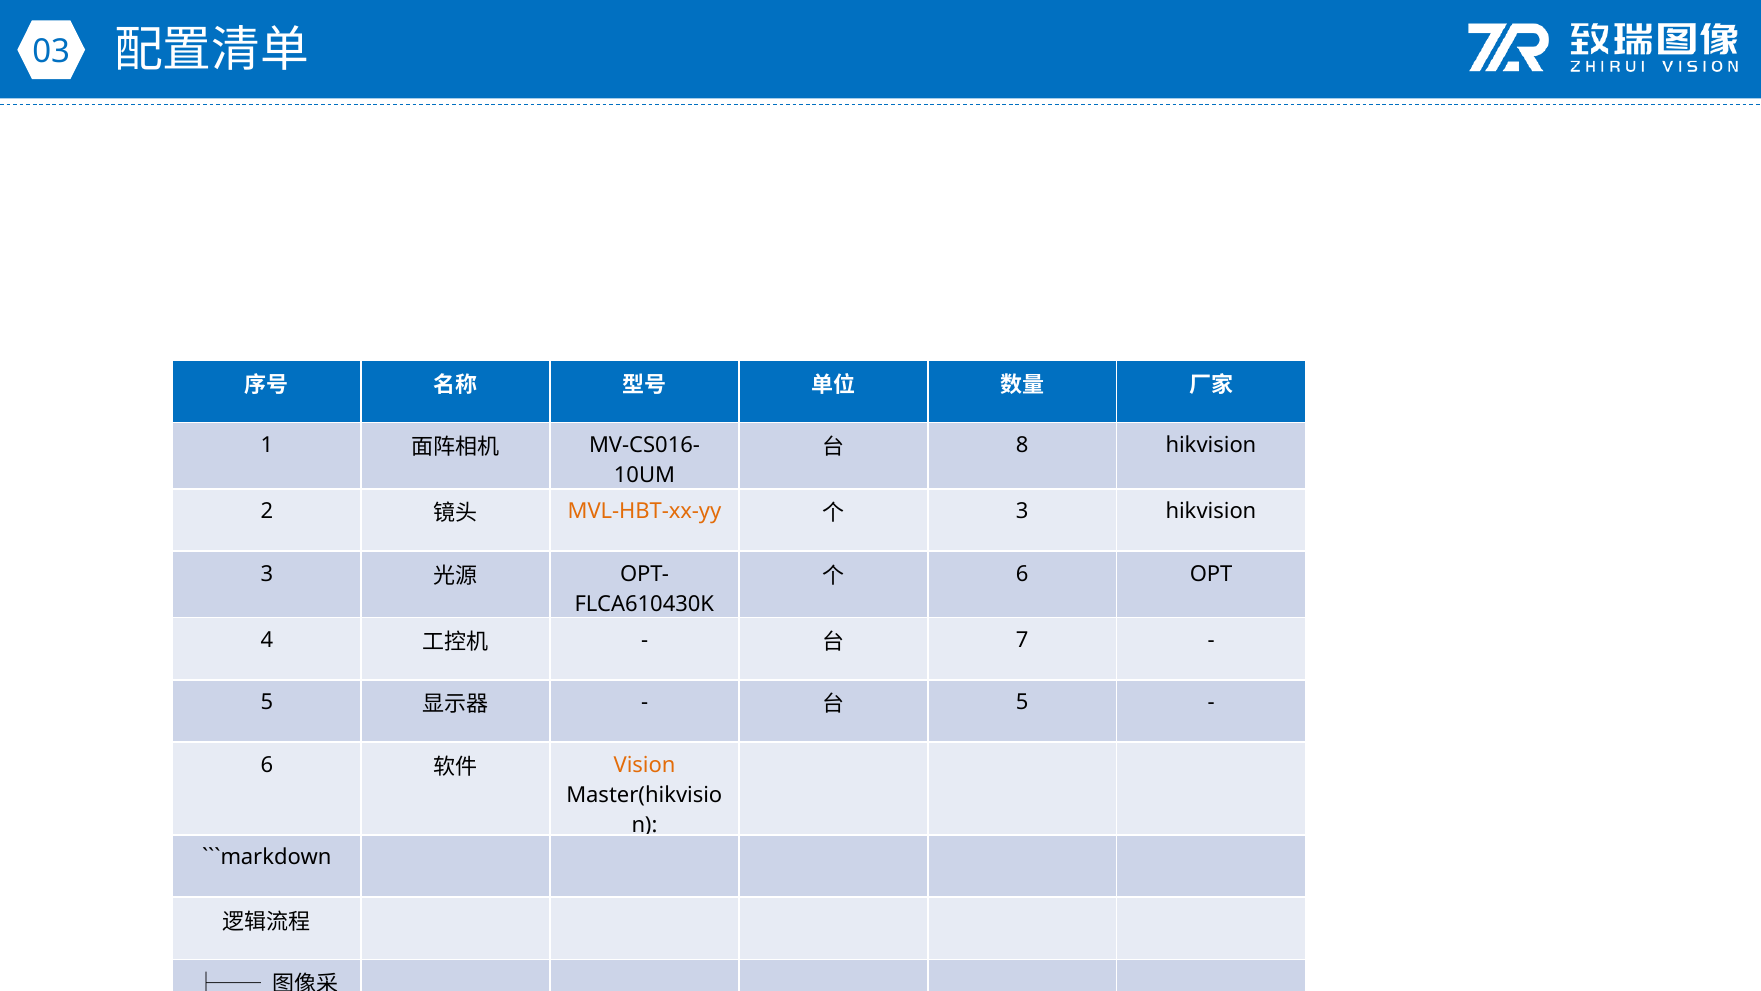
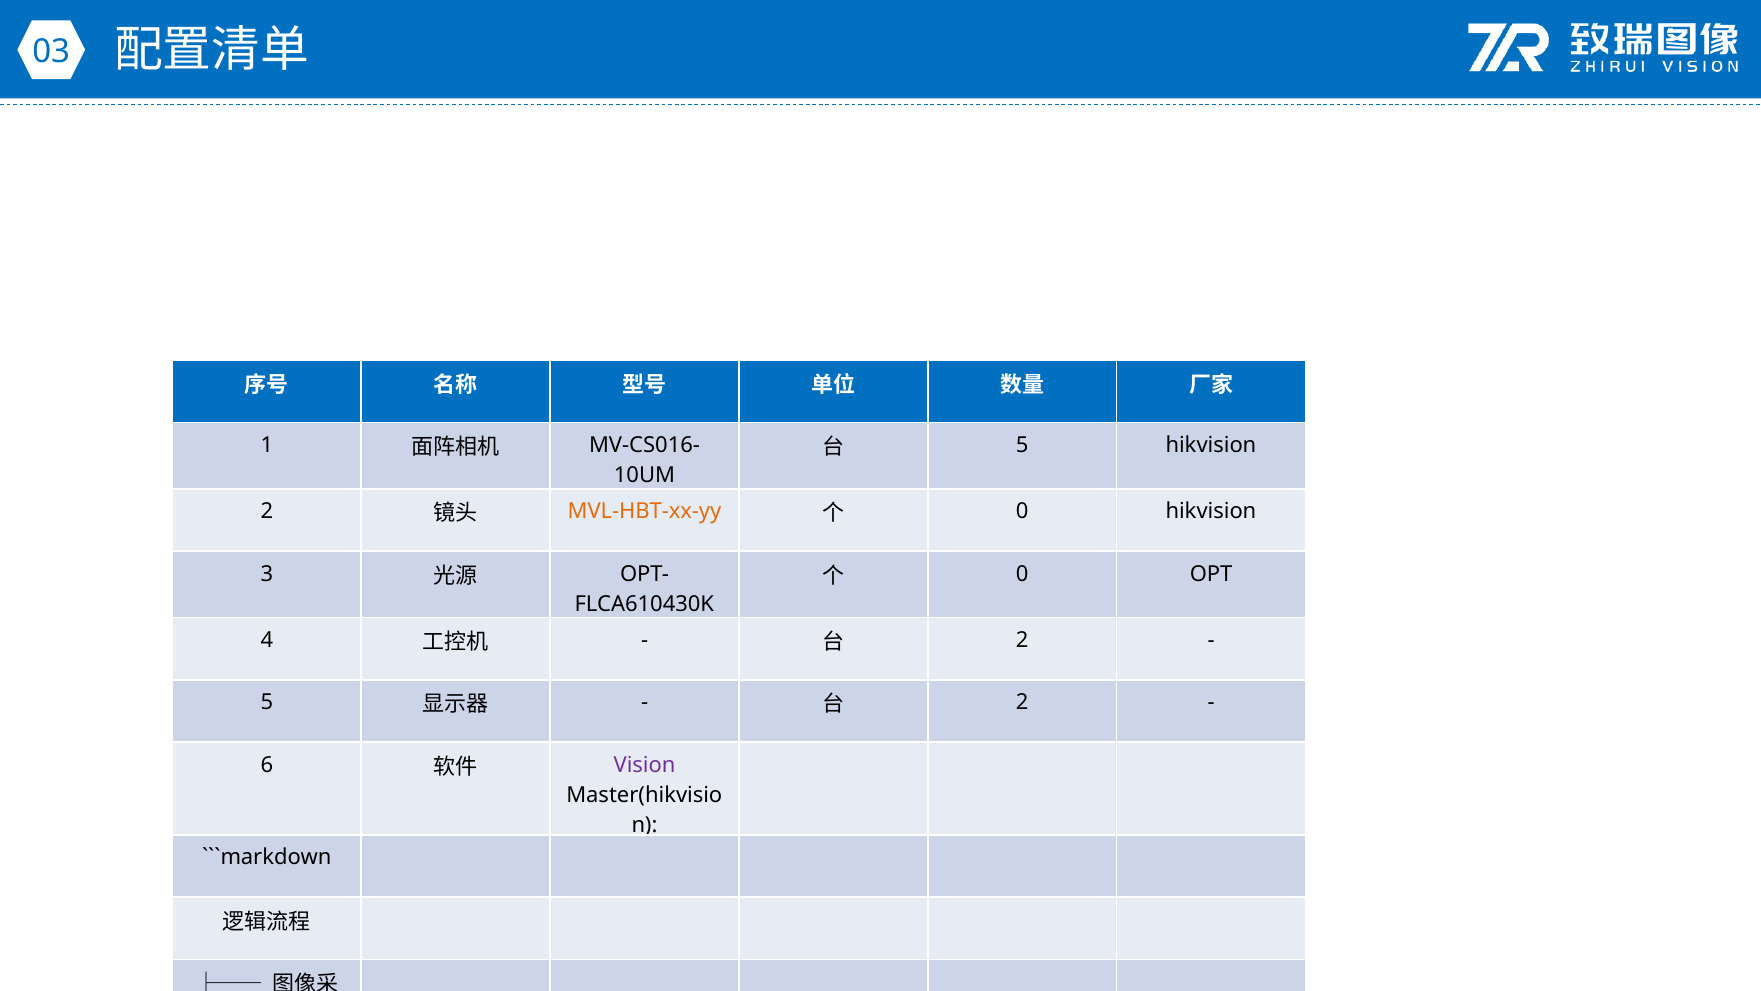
8 at (1022, 445): 8 -> 5
3 at (1022, 511): 3 -> 0
6 at (1022, 574): 6 -> 0
7 at (1022, 640): 7 -> 2
5 at (1022, 702): 5 -> 2
Vision at (645, 765) colour: orange -> purple
